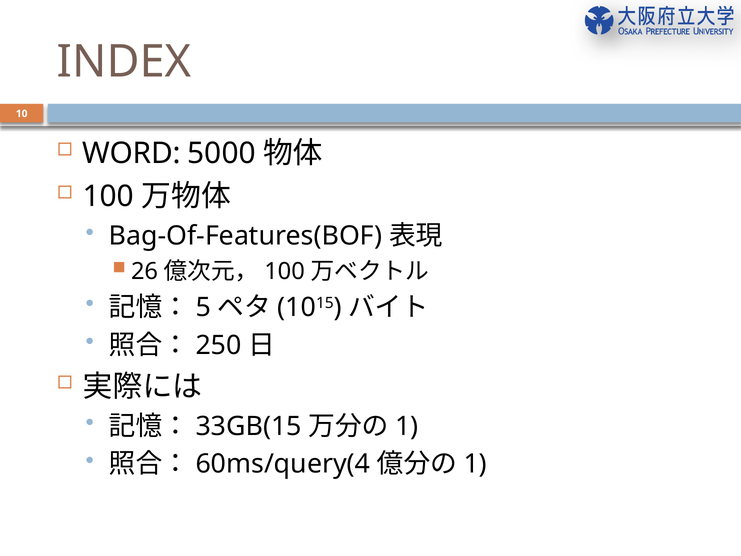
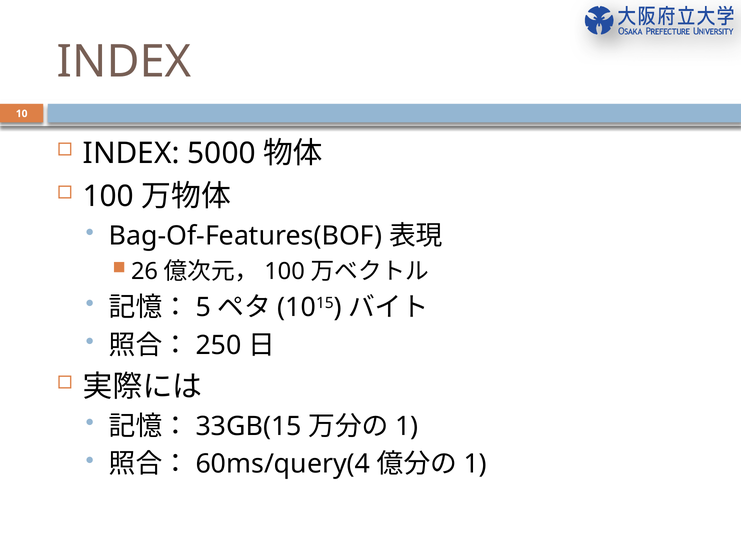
WORD at (131, 153): WORD -> INDEX
